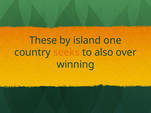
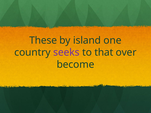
seeks colour: orange -> purple
also: also -> that
winning: winning -> become
